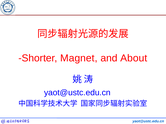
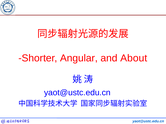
Magnet: Magnet -> Angular
